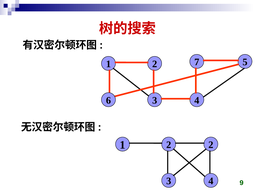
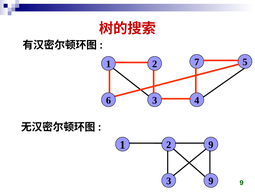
2 2: 2 -> 9
3 4: 4 -> 9
